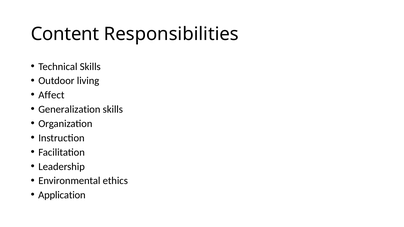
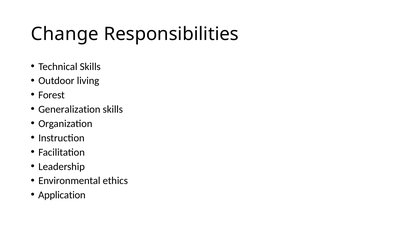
Content: Content -> Change
Affect: Affect -> Forest
